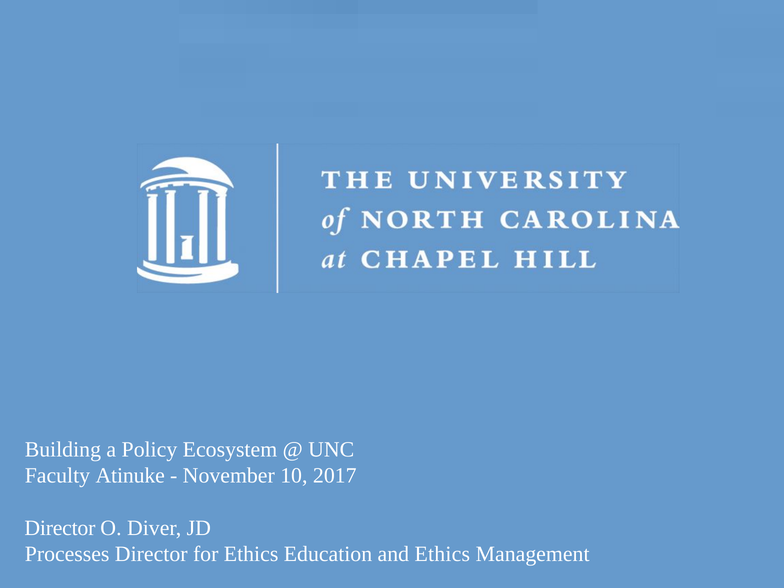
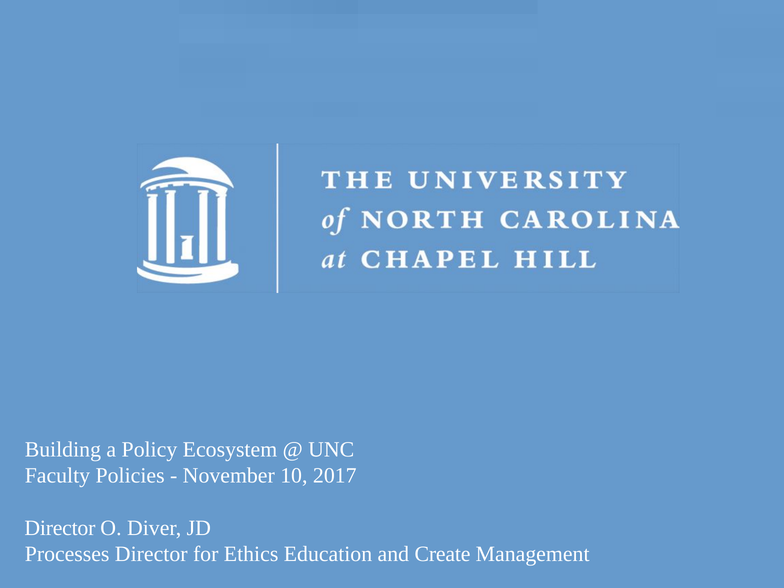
Atinuke: Atinuke -> Policies
and Ethics: Ethics -> Create
